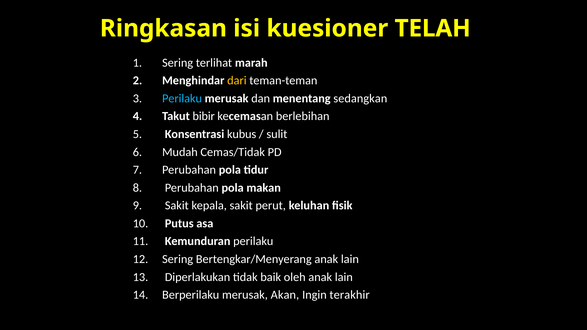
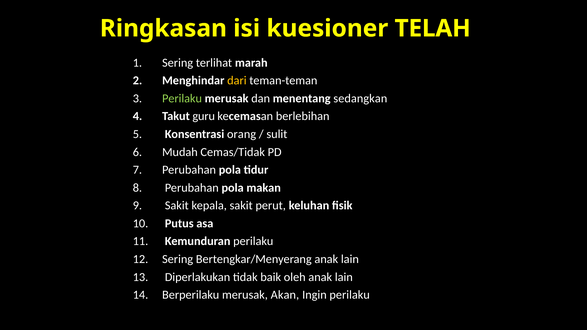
Perilaku at (182, 98) colour: light blue -> light green
bibir: bibir -> guru
kubus: kubus -> orang
Ingin terakhir: terakhir -> perilaku
